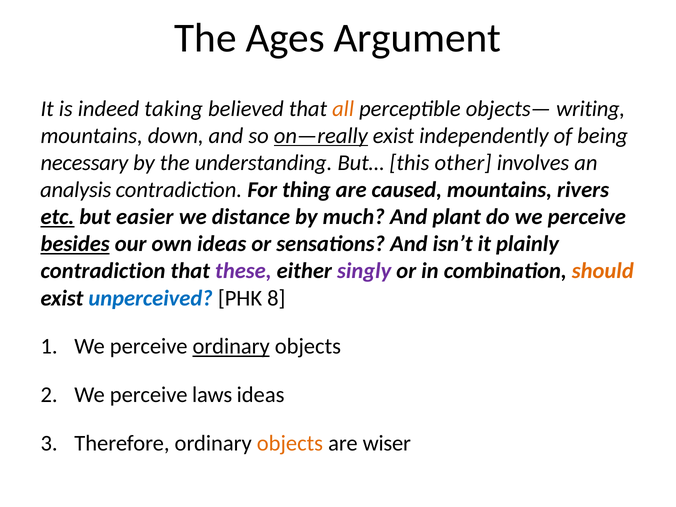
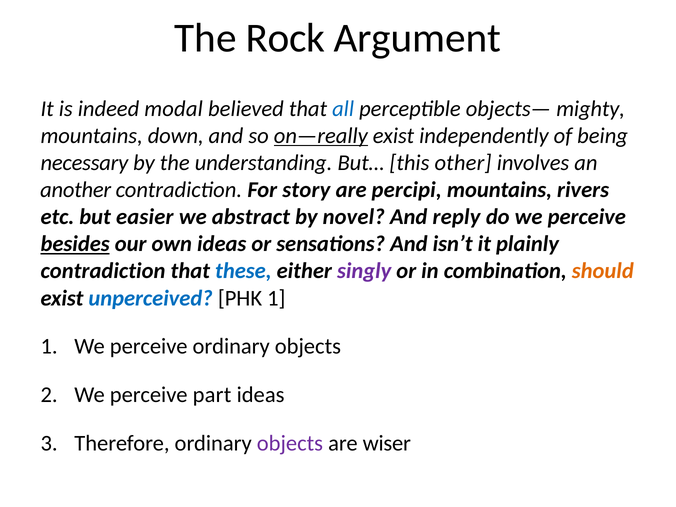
Ages: Ages -> Rock
taking: taking -> modal
all colour: orange -> blue
writing: writing -> mighty
analysis: analysis -> another
thing: thing -> story
caused: caused -> percipi
etc underline: present -> none
distance: distance -> abstract
much: much -> novel
plant: plant -> reply
these colour: purple -> blue
PHK 8: 8 -> 1
ordinary at (231, 347) underline: present -> none
laws: laws -> part
objects at (290, 443) colour: orange -> purple
